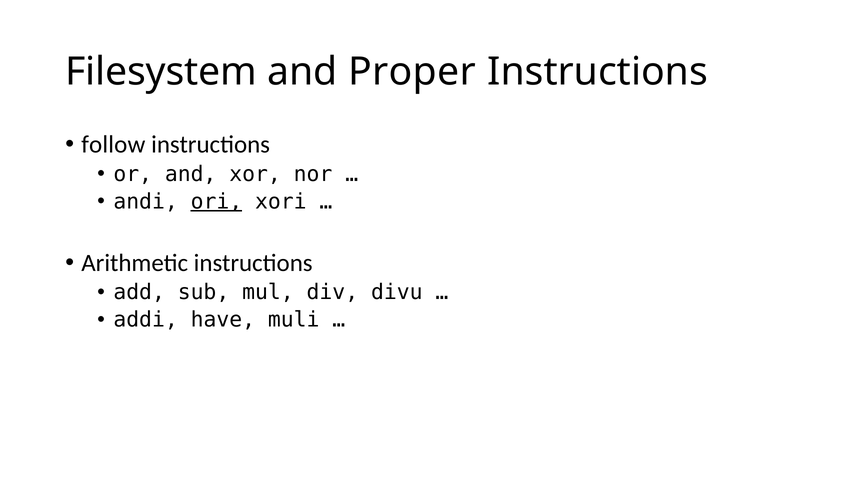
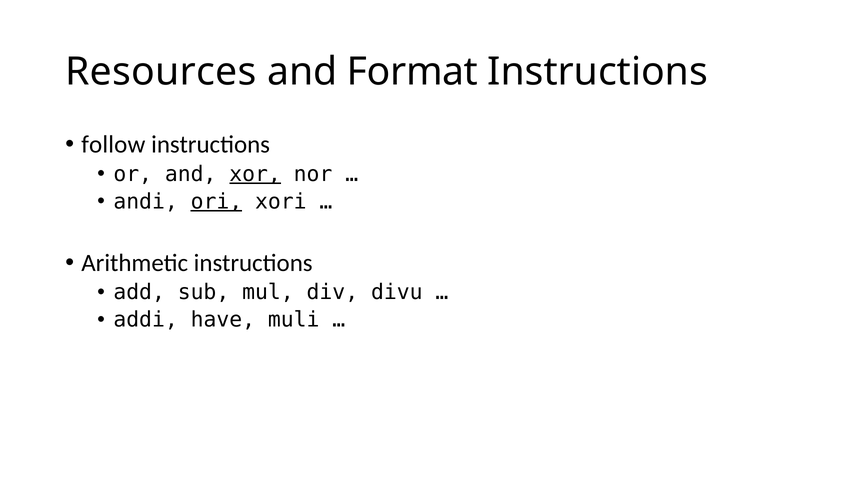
Filesystem: Filesystem -> Resources
Proper: Proper -> Format
xor underline: none -> present
